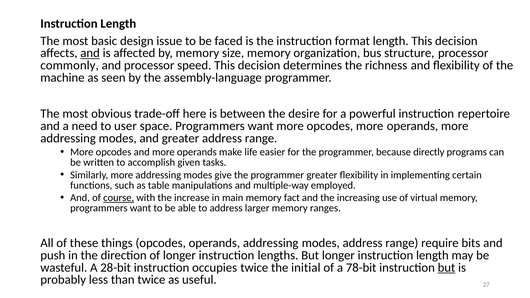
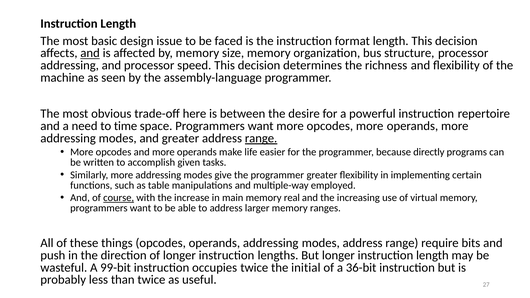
commonly at (70, 65): commonly -> addressing
user: user -> time
range at (261, 138) underline: none -> present
fact: fact -> real
28-bit: 28-bit -> 99-bit
78-bit: 78-bit -> 36-bit
but at (447, 268) underline: present -> none
